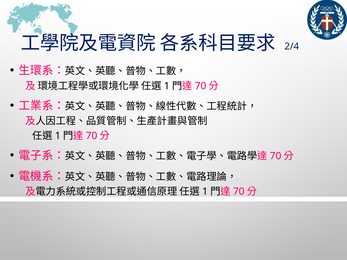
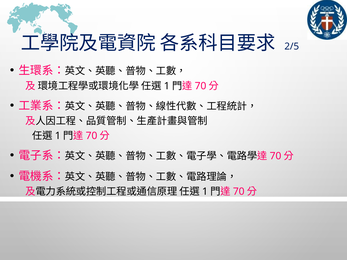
2/4: 2/4 -> 2/5
